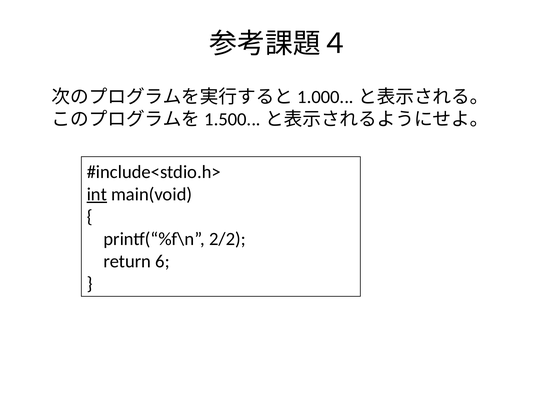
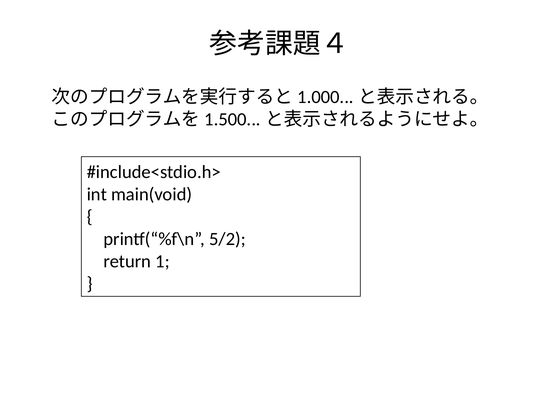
int underline: present -> none
2/2: 2/2 -> 5/2
6: 6 -> 1
